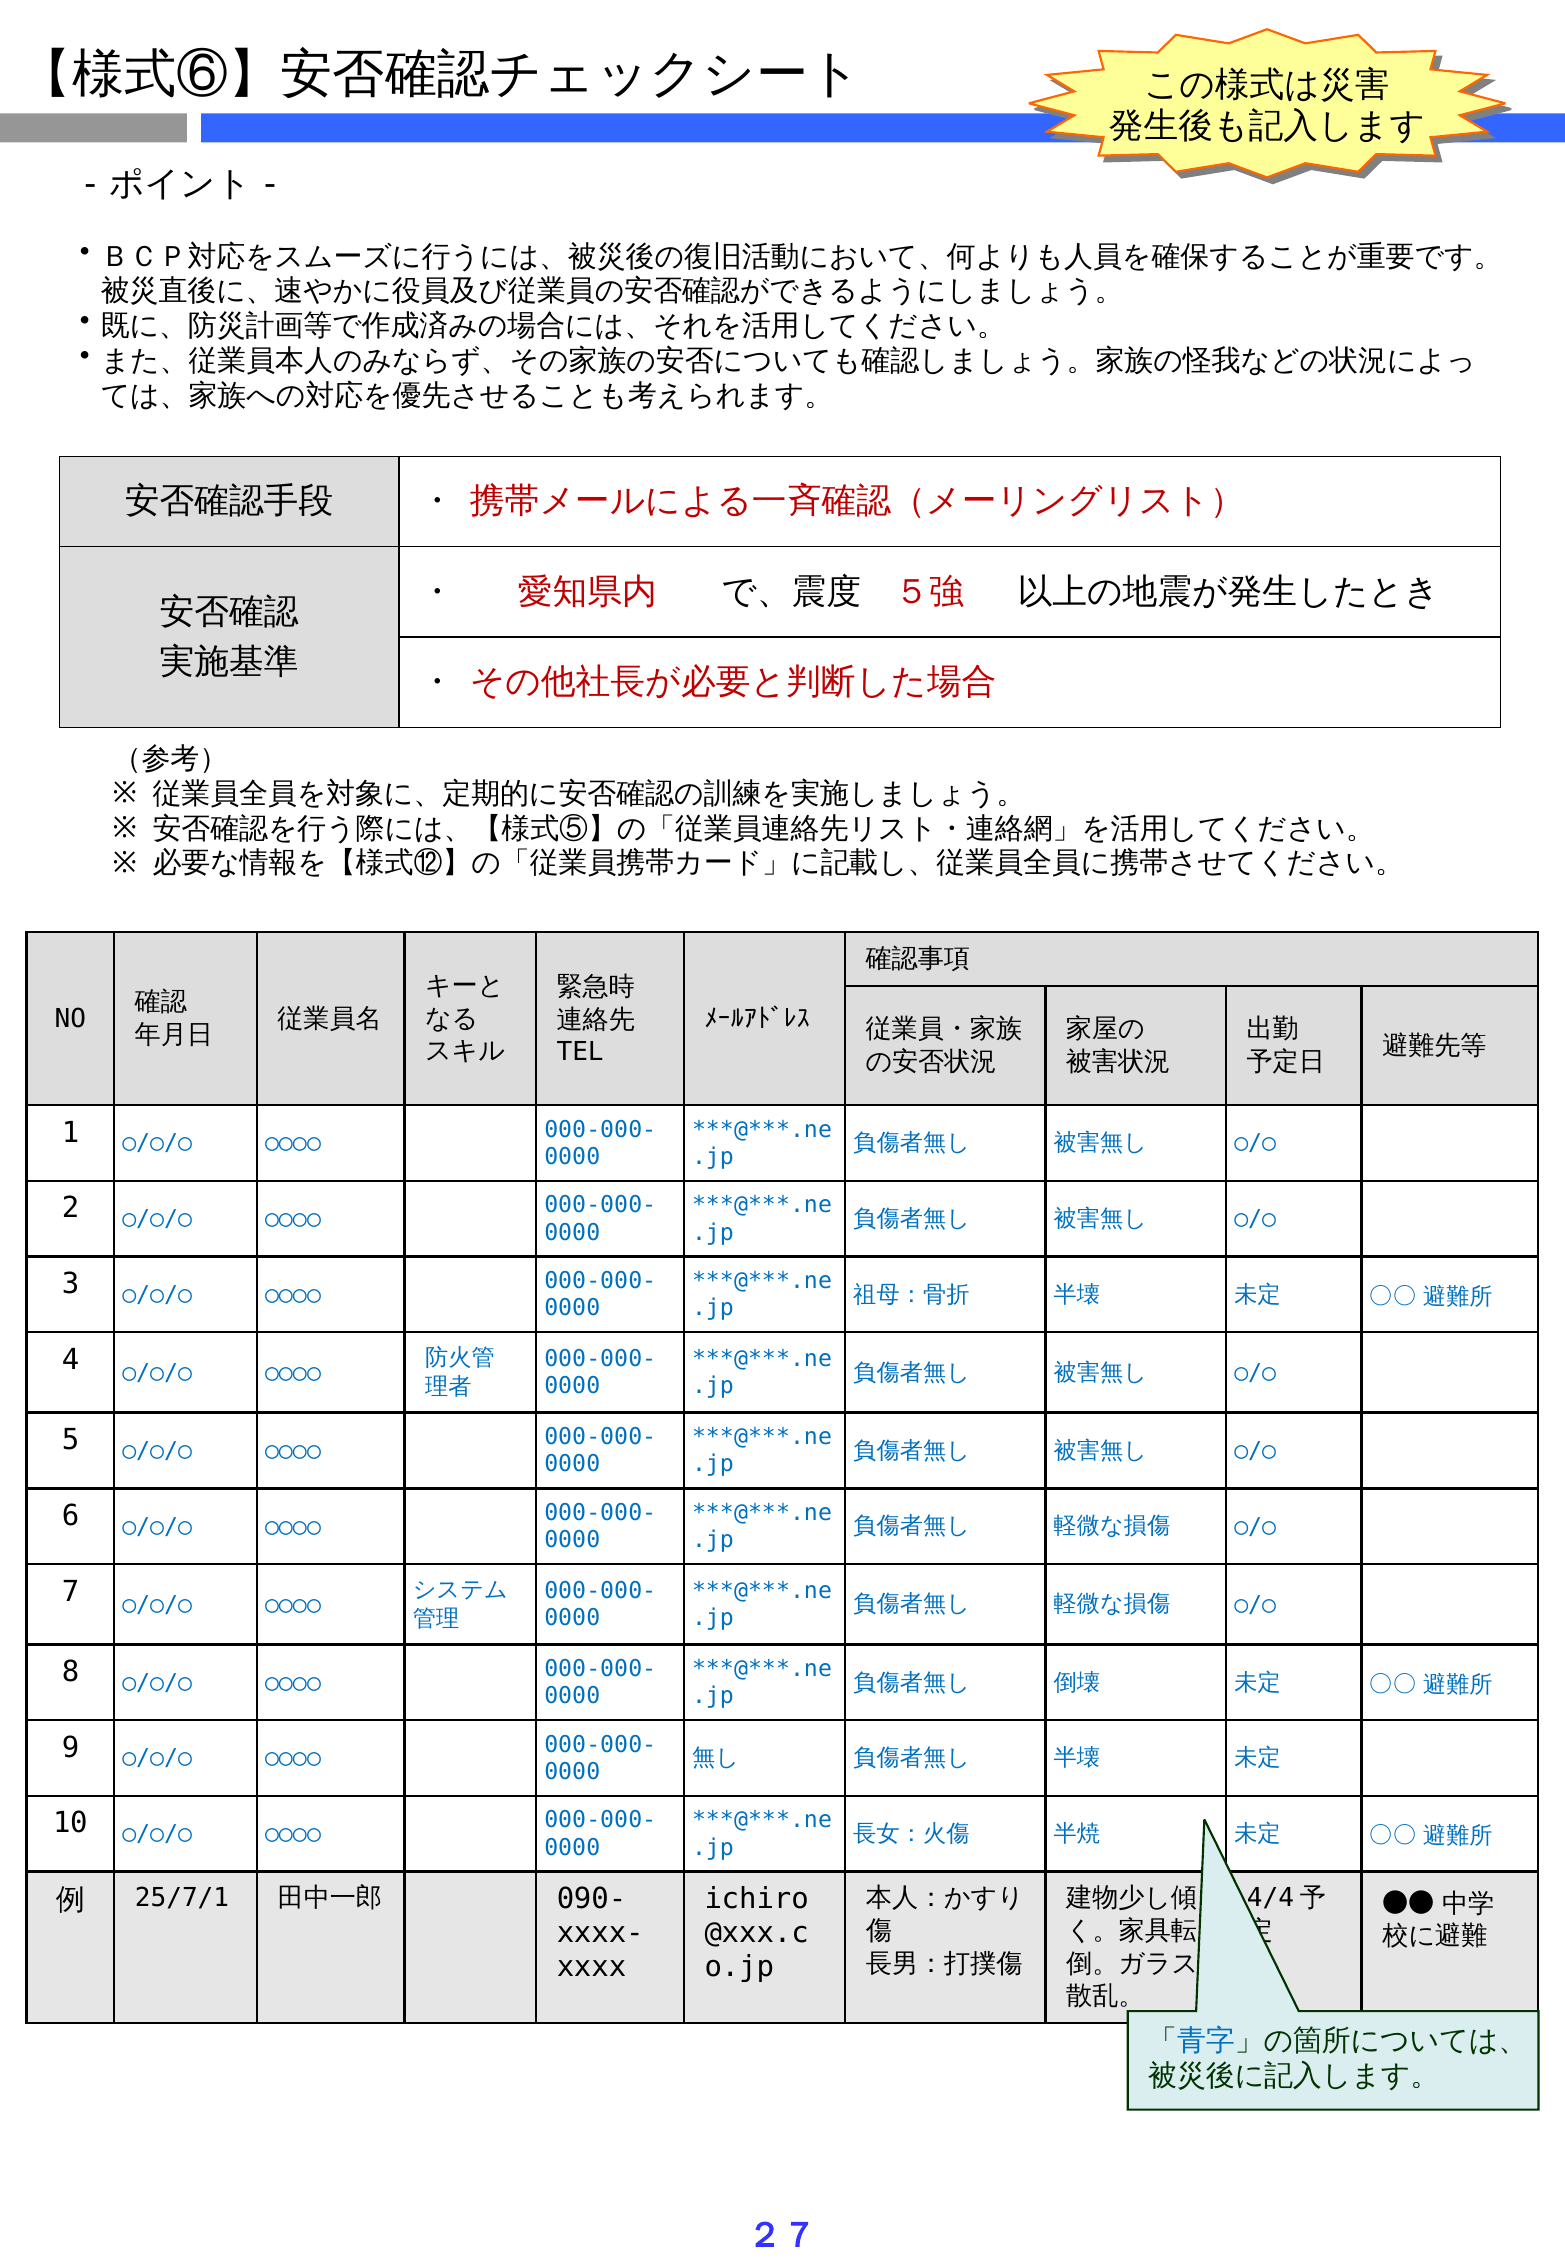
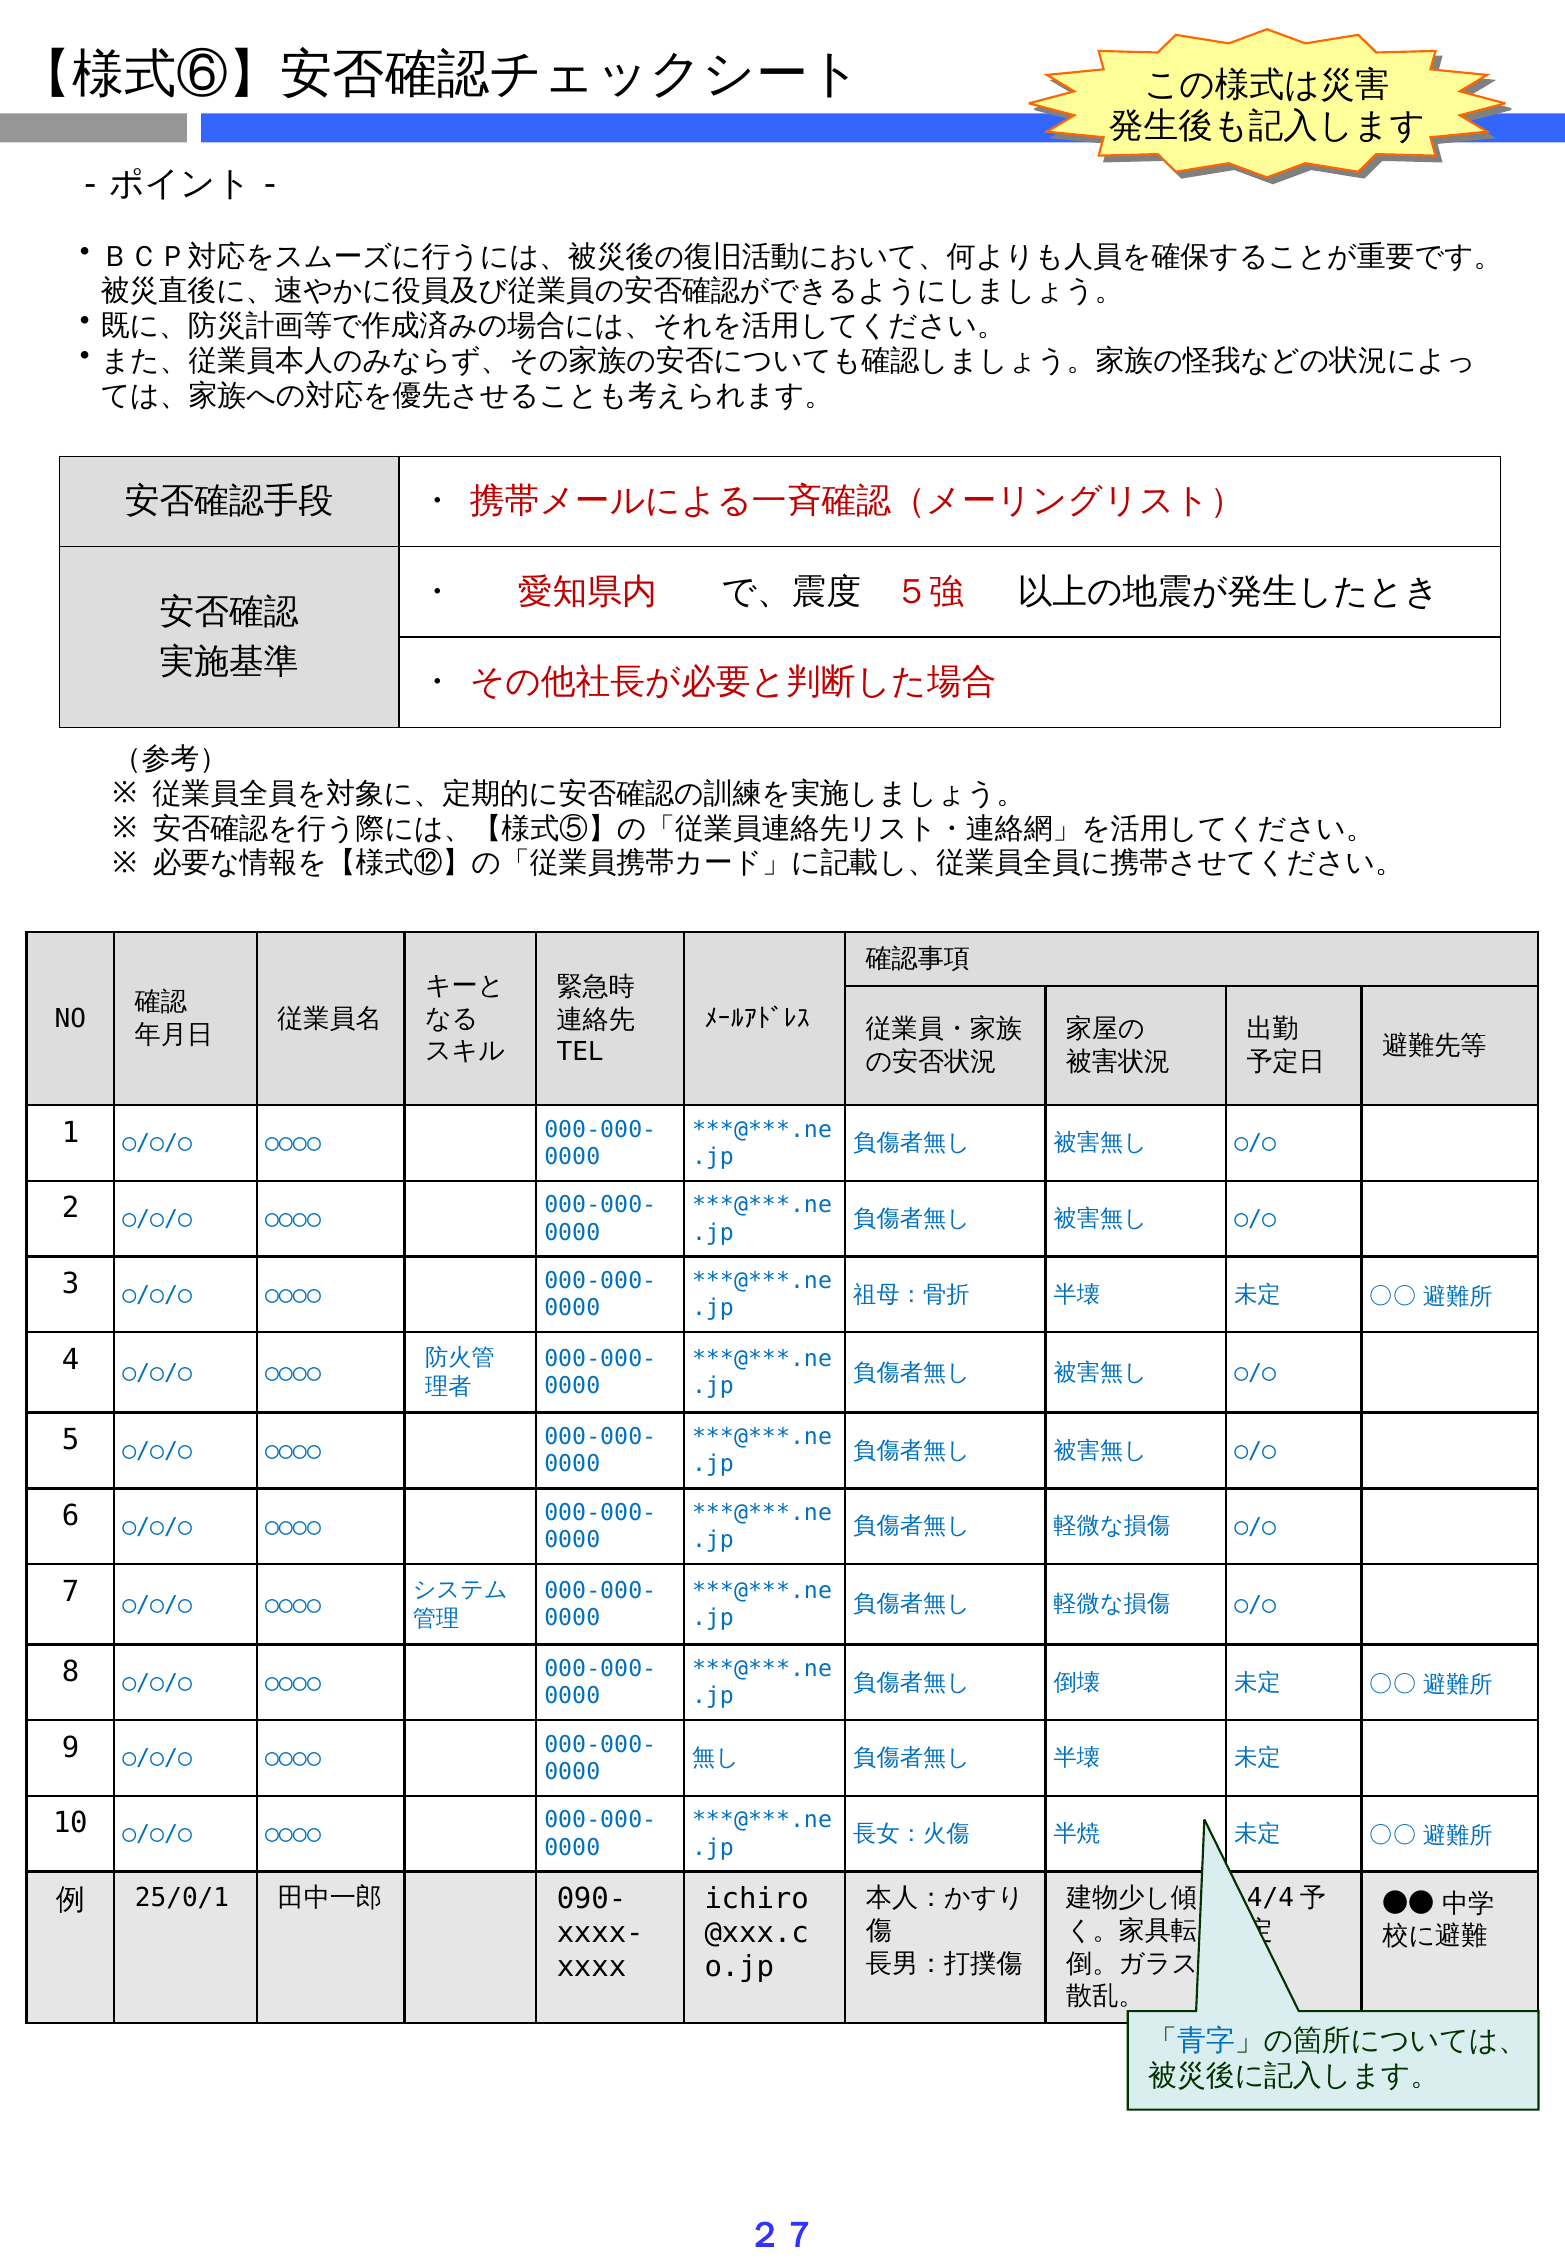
25/7/1: 25/7/1 -> 25/0/1
